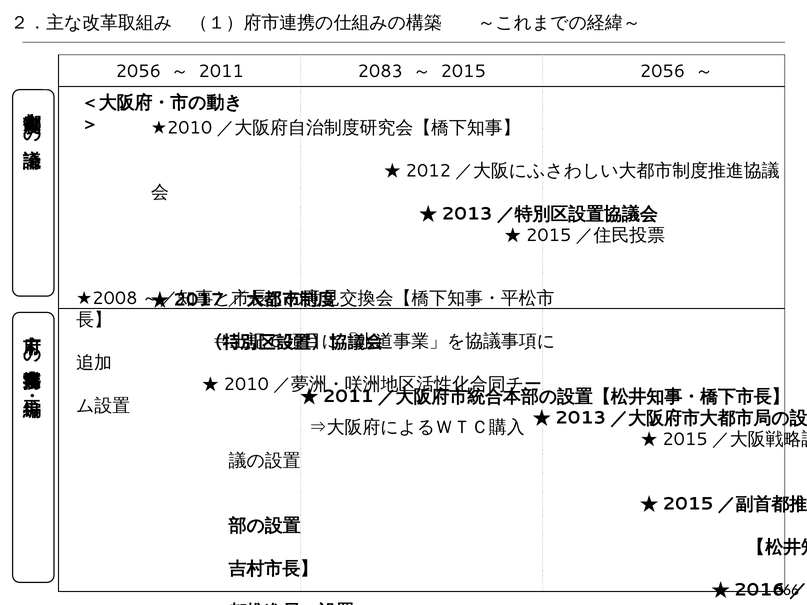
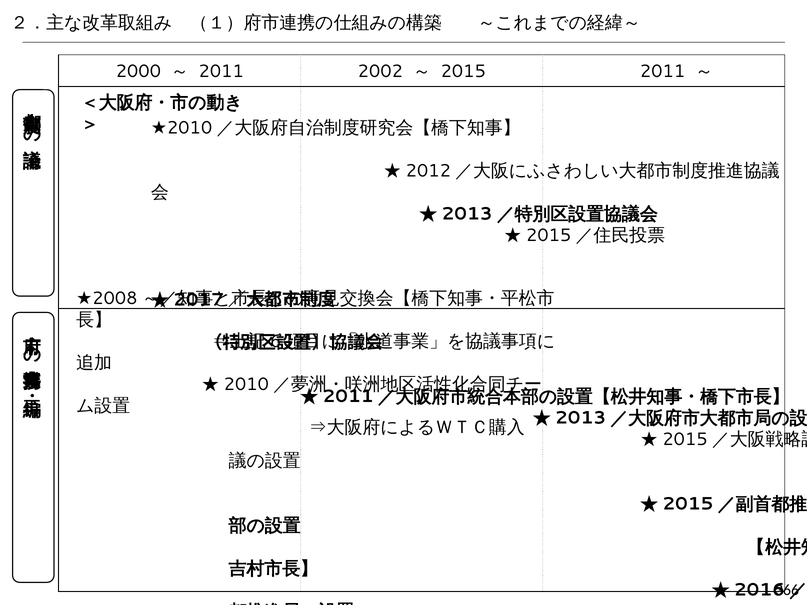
2056 at (138, 72): 2056 -> 2000
2083: 2083 -> 2002
2015 2056: 2056 -> 2011
